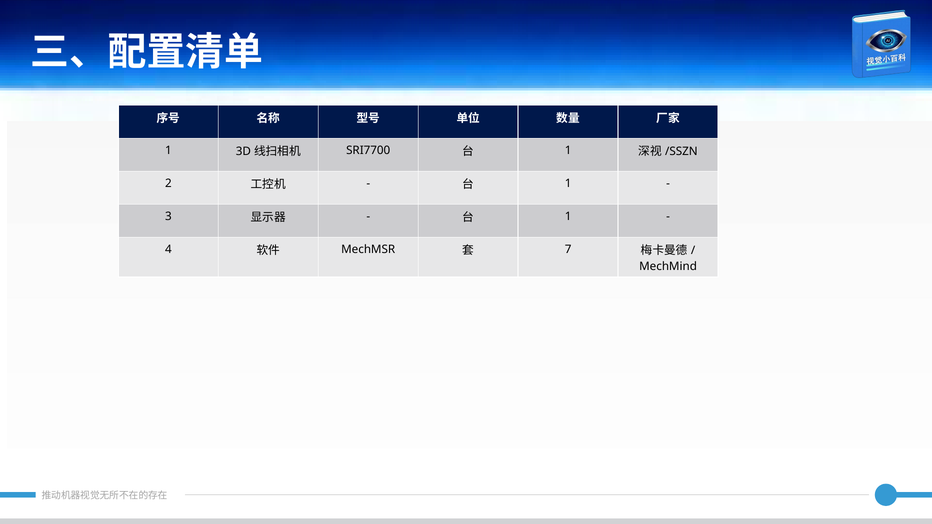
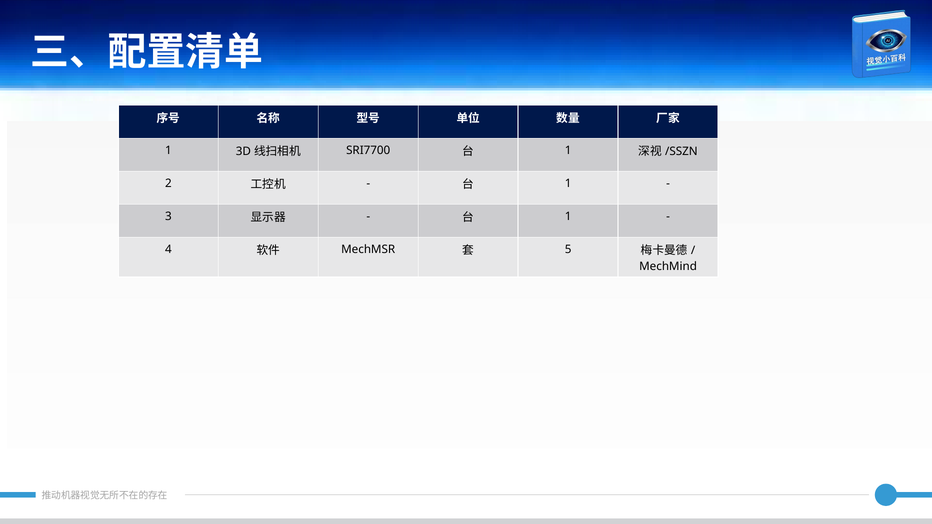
7: 7 -> 5
